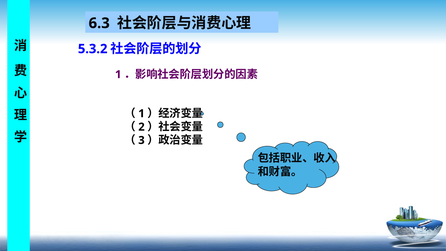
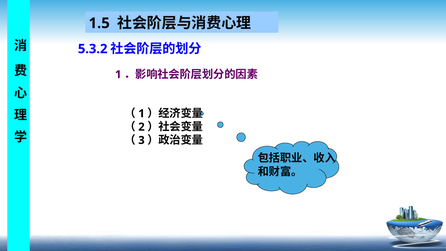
6.3: 6.3 -> 1.5
